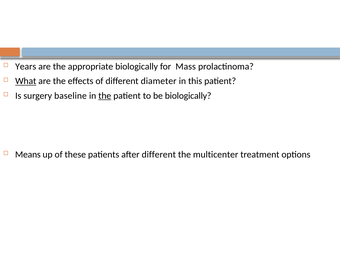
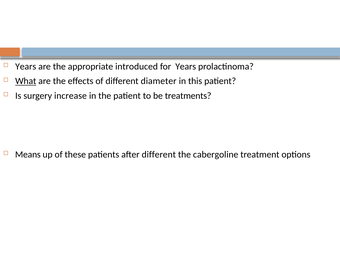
appropriate biologically: biologically -> introduced
for Mass: Mass -> Years
baseline: baseline -> increase
the at (105, 96) underline: present -> none
be biologically: biologically -> treatments
multicenter: multicenter -> cabergoline
